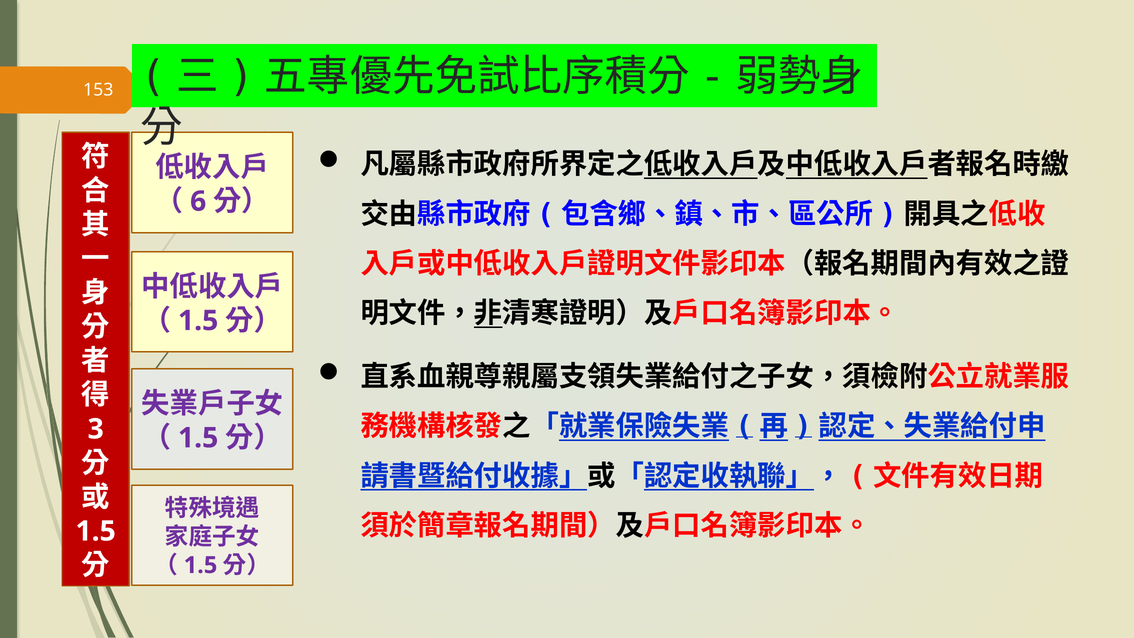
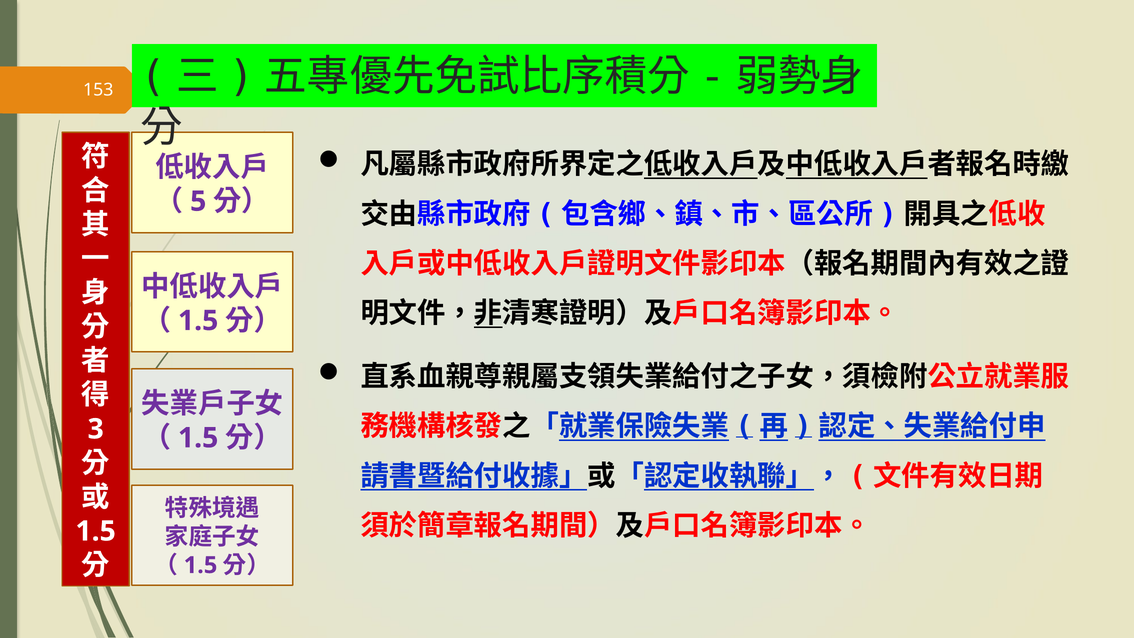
6: 6 -> 5
